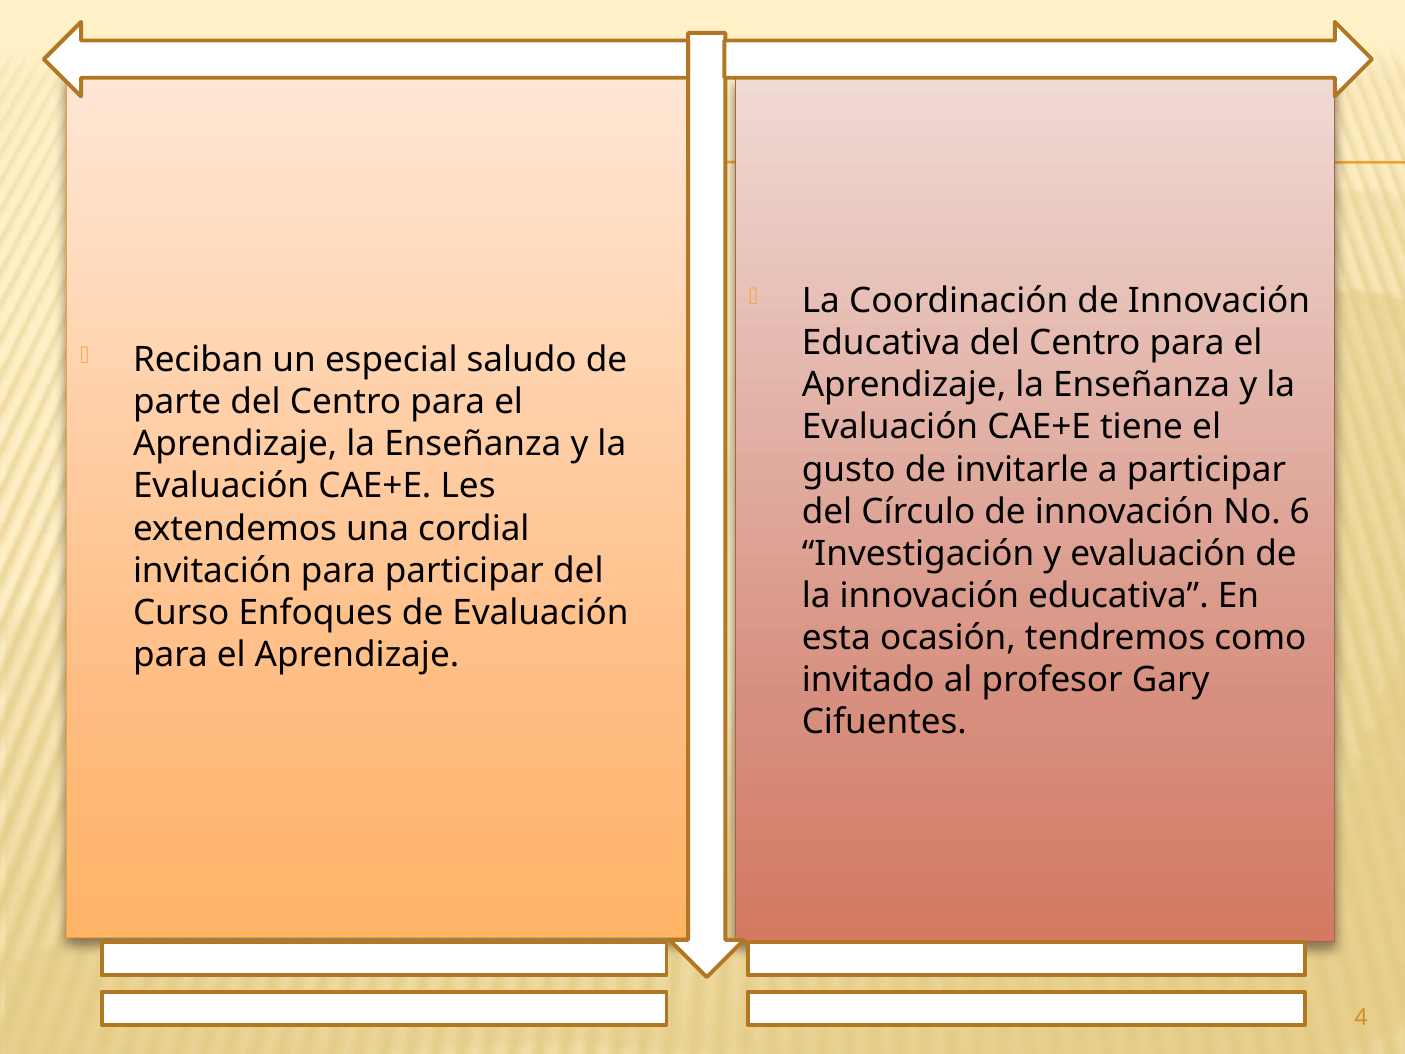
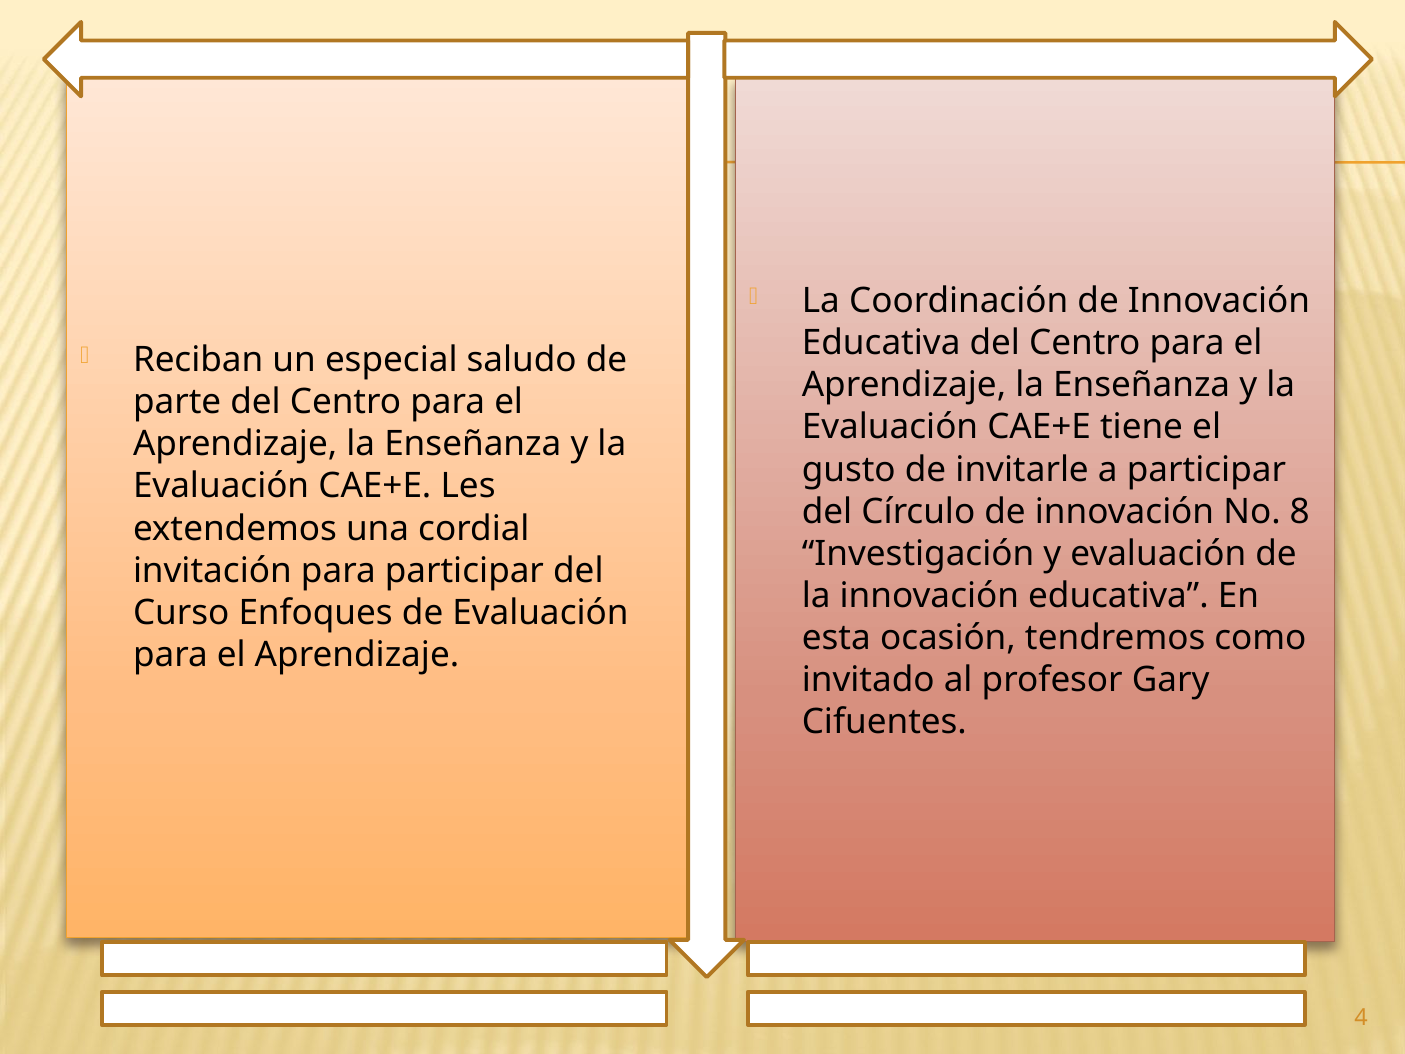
6: 6 -> 8
